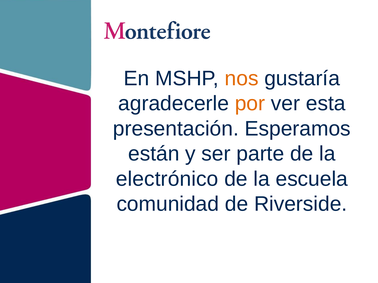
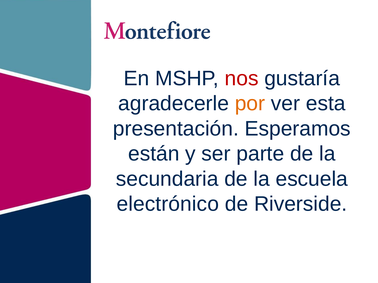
nos colour: orange -> red
electrónico: electrónico -> secundaria
comunidad: comunidad -> electrónico
